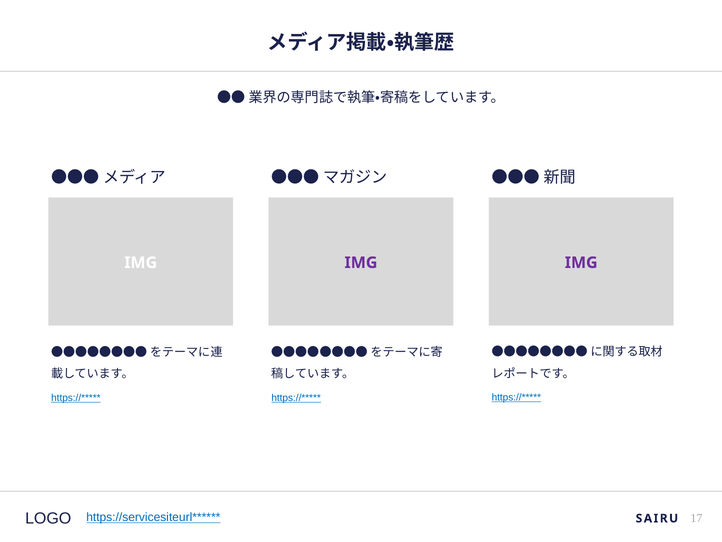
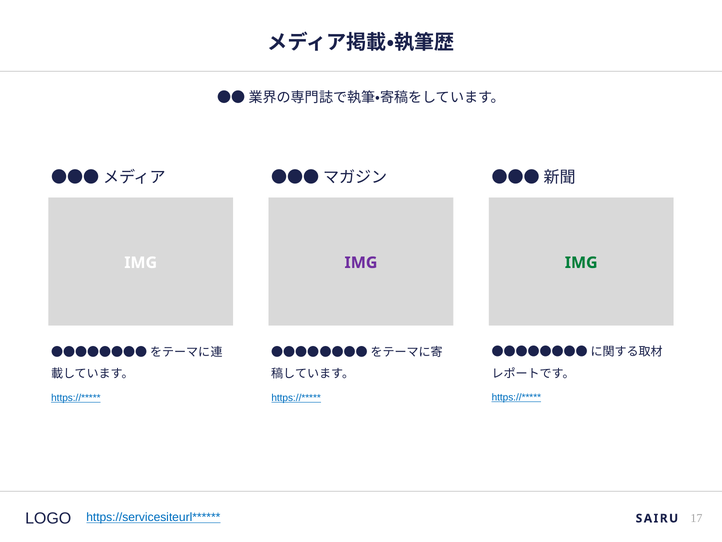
IMG at (581, 262) colour: purple -> green
